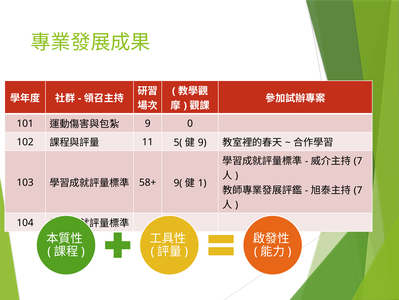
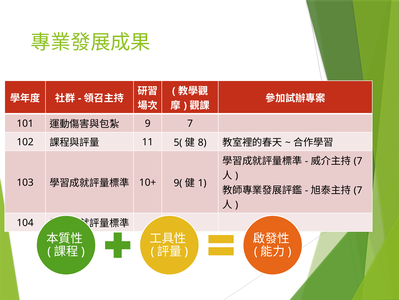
9 0: 0 -> 7
9 at (202, 142): 9 -> 8
58+: 58+ -> 10+
